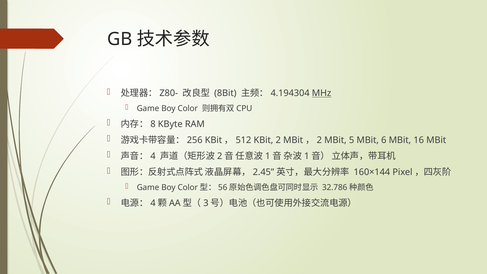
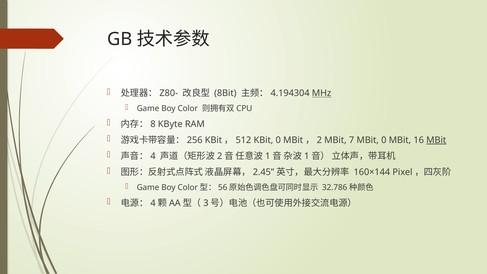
KBit 2: 2 -> 0
5: 5 -> 7
MBit 6: 6 -> 0
MBit at (436, 140) underline: none -> present
